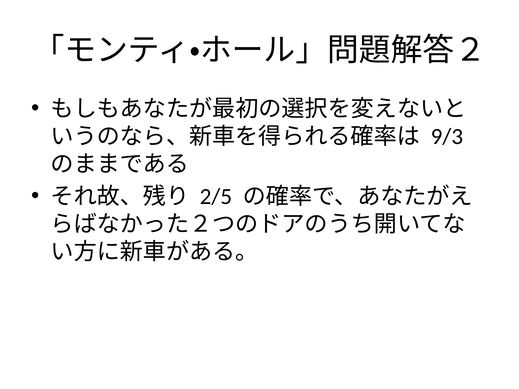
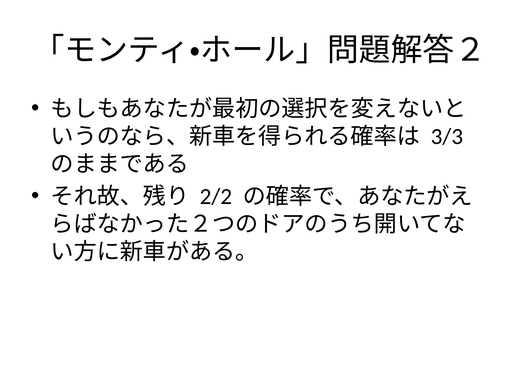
9/3: 9/3 -> 3/3
2/5: 2/5 -> 2/2
